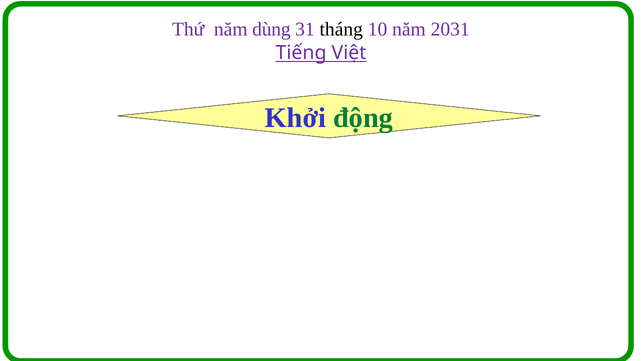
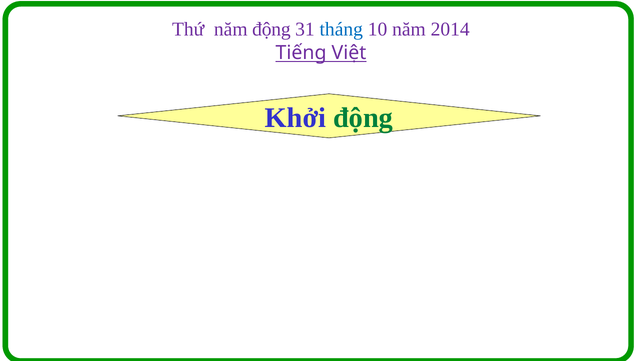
năm dùng: dùng -> động
tháng colour: black -> blue
2031: 2031 -> 2014
